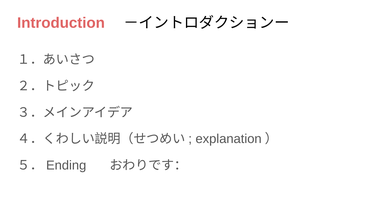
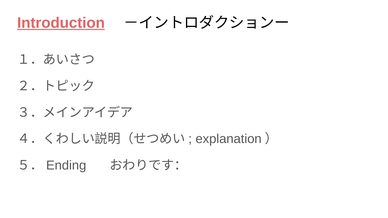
Introduction underline: none -> present
